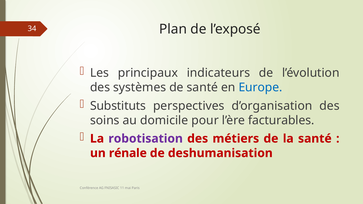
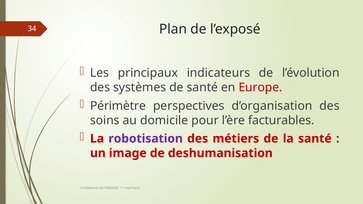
Europe colour: blue -> red
Substituts: Substituts -> Périmètre
rénale: rénale -> image
